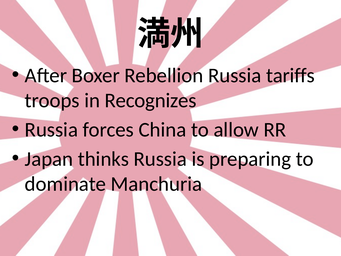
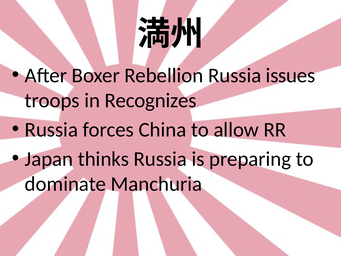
tariffs: tariffs -> issues
